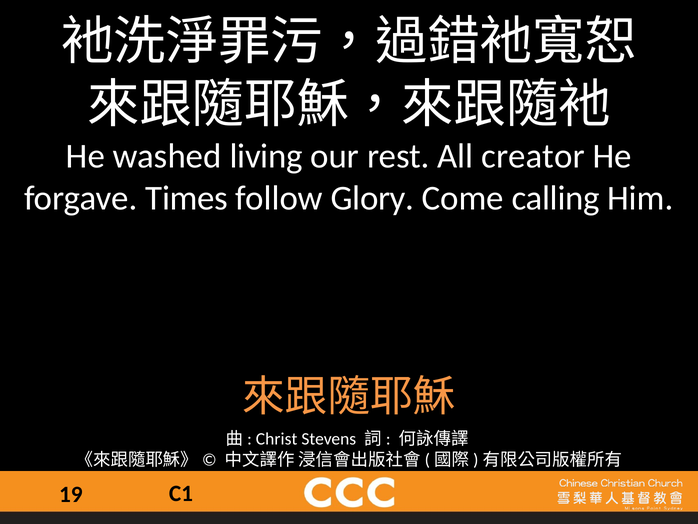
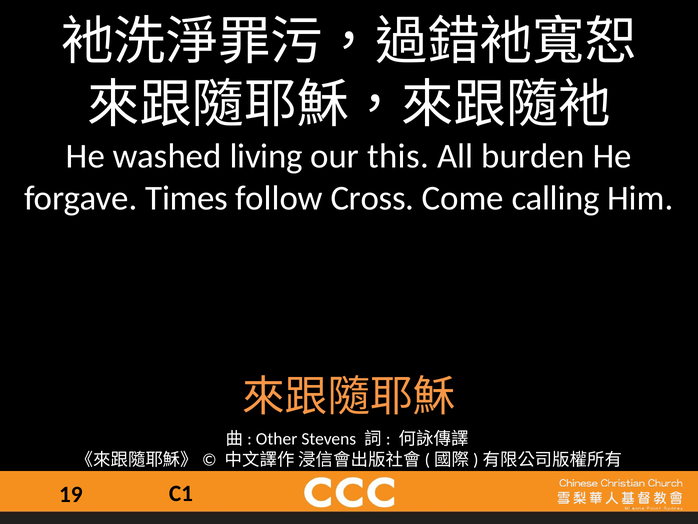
rest: rest -> this
creator: creator -> burden
Glory: Glory -> Cross
Christ: Christ -> Other
